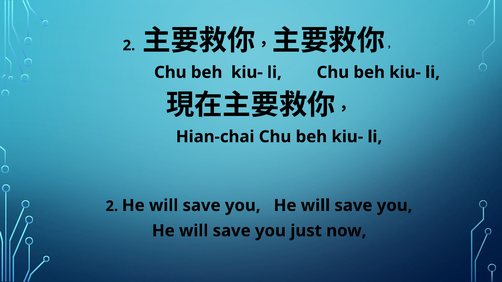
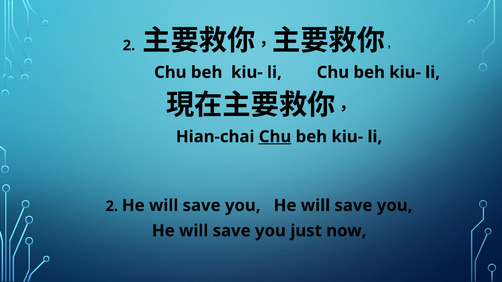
Chu at (275, 137) underline: none -> present
